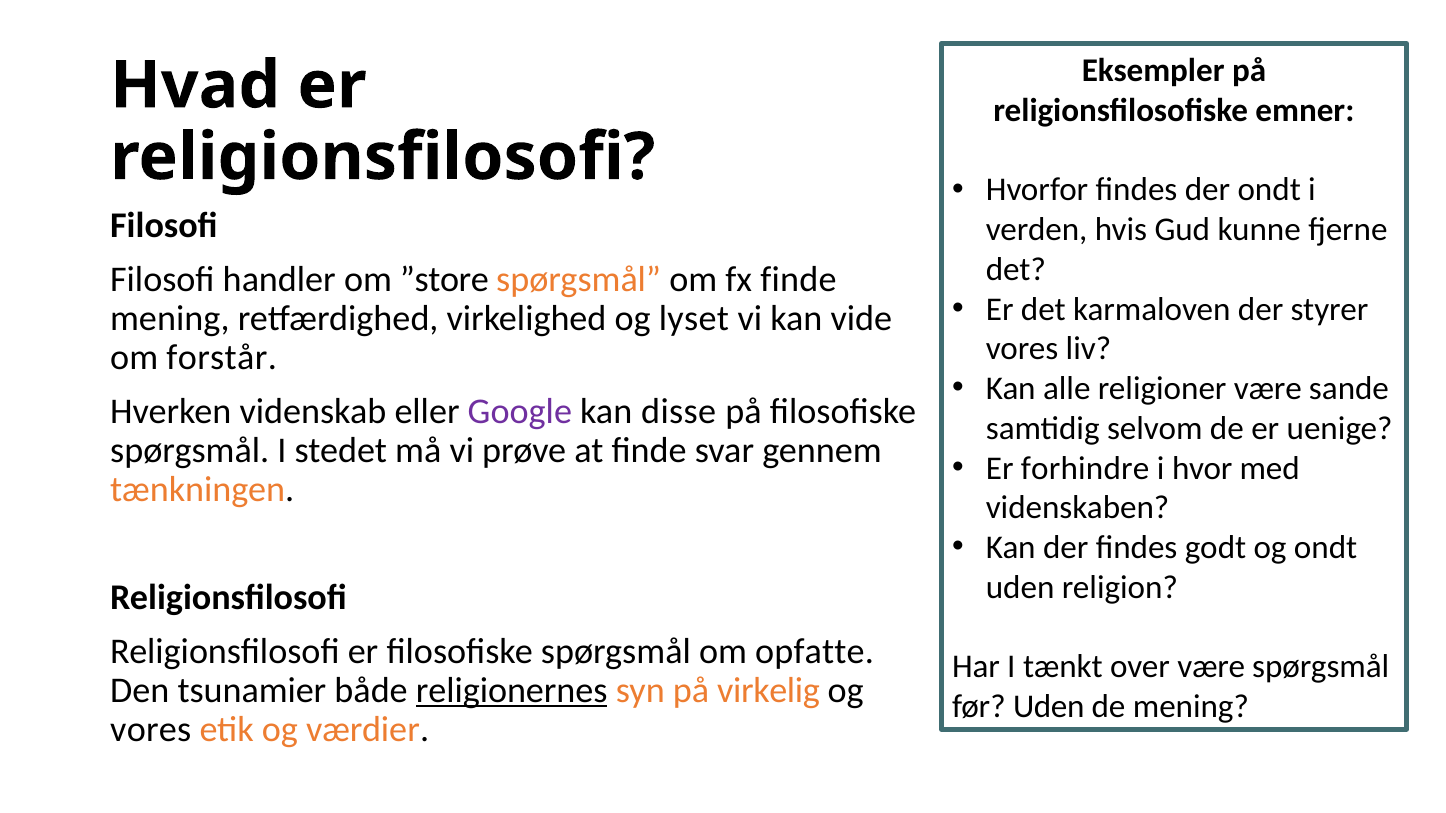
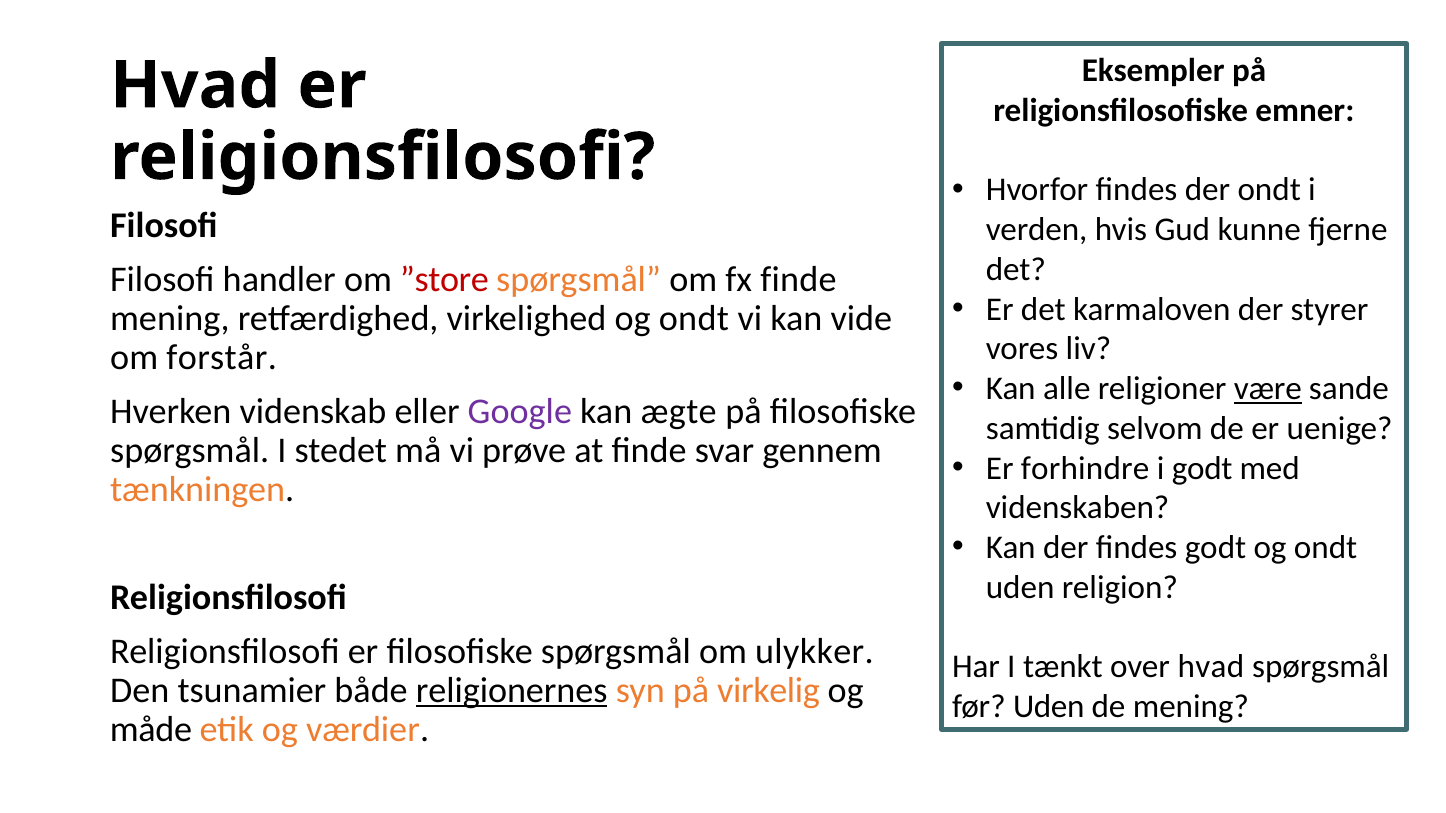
”store colour: black -> red
virkelighed og lyset: lyset -> ondt
være at (1268, 389) underline: none -> present
disse: disse -> ægte
i hvor: hvor -> godt
opfatte: opfatte -> ulykker
over være: være -> hvad
vores at (151, 730): vores -> måde
